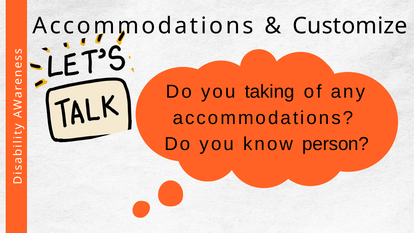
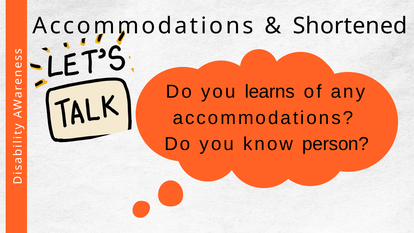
Customize: Customize -> Shortened
taking: taking -> learns
